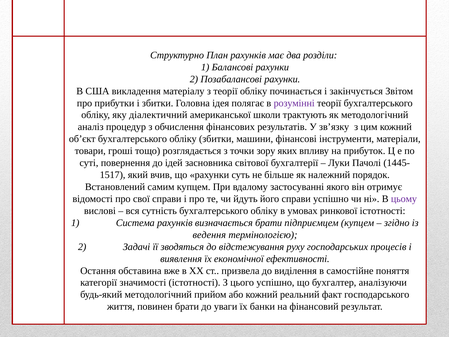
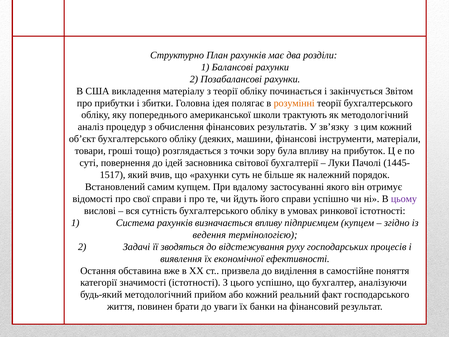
розумінні colour: purple -> orange
діалектичний: діалектичний -> попереднього
обліку збитки: збитки -> деяких
яких: яких -> була
визначається брати: брати -> впливу
